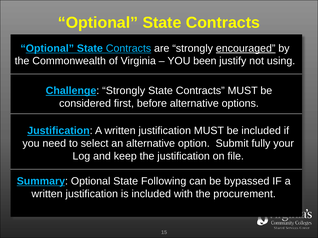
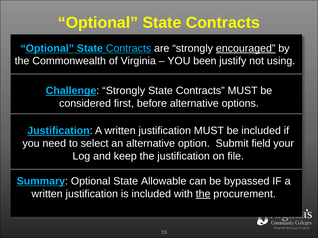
fully: fully -> field
Following: Following -> Allowable
the at (203, 194) underline: none -> present
